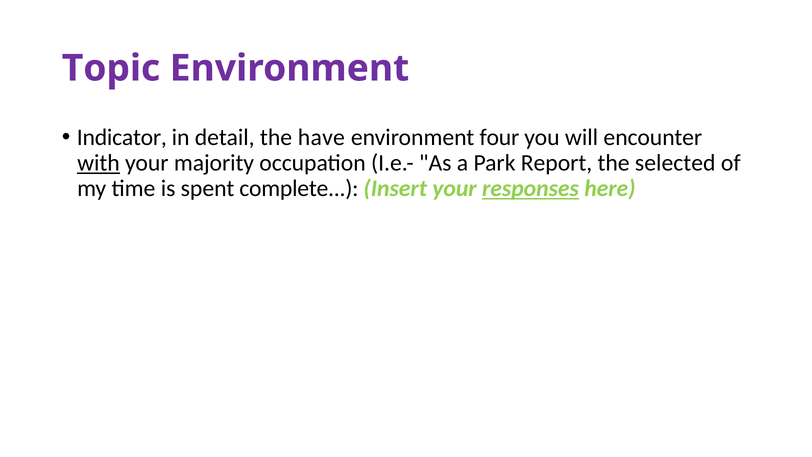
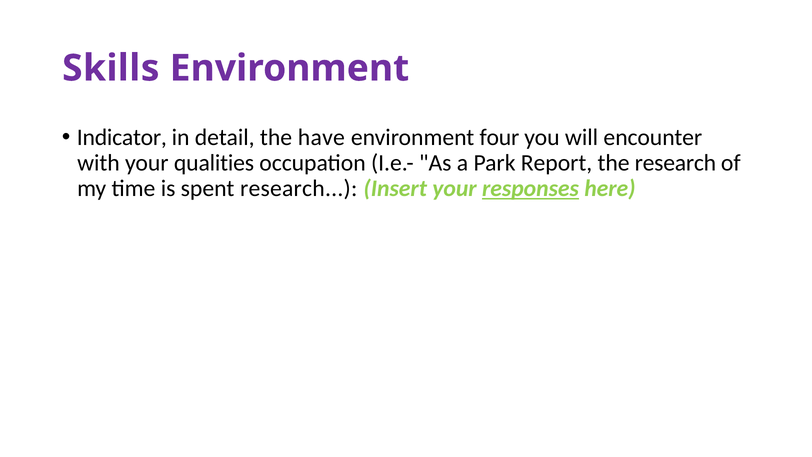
Topic: Topic -> Skills
with underline: present -> none
majority: majority -> qualities
the selected: selected -> research
spent complete: complete -> research
